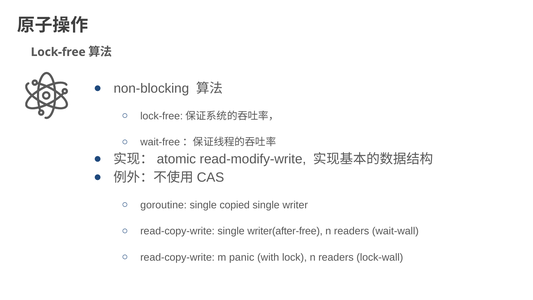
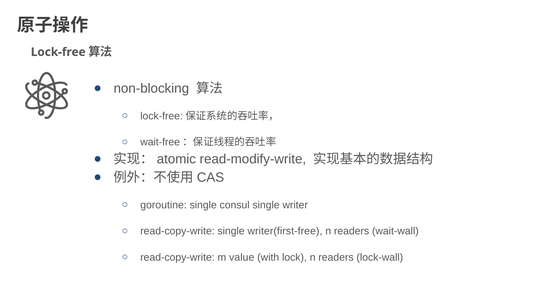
copied: copied -> consul
writer(after-free: writer(after-free -> writer(first-free
panic: panic -> value
